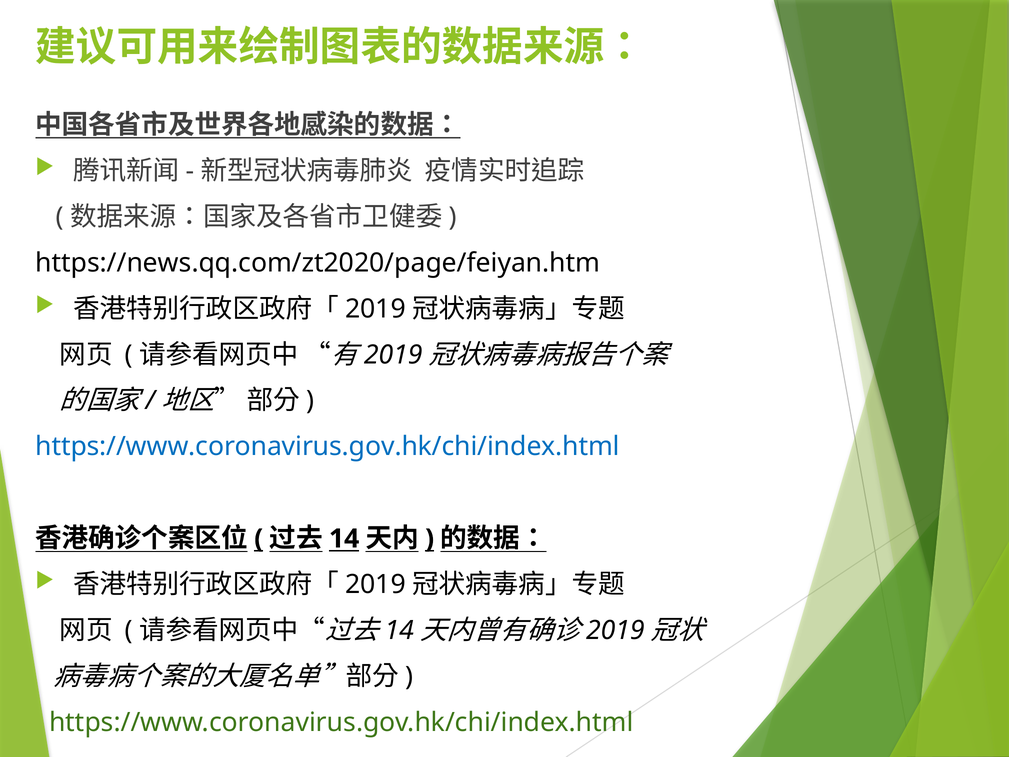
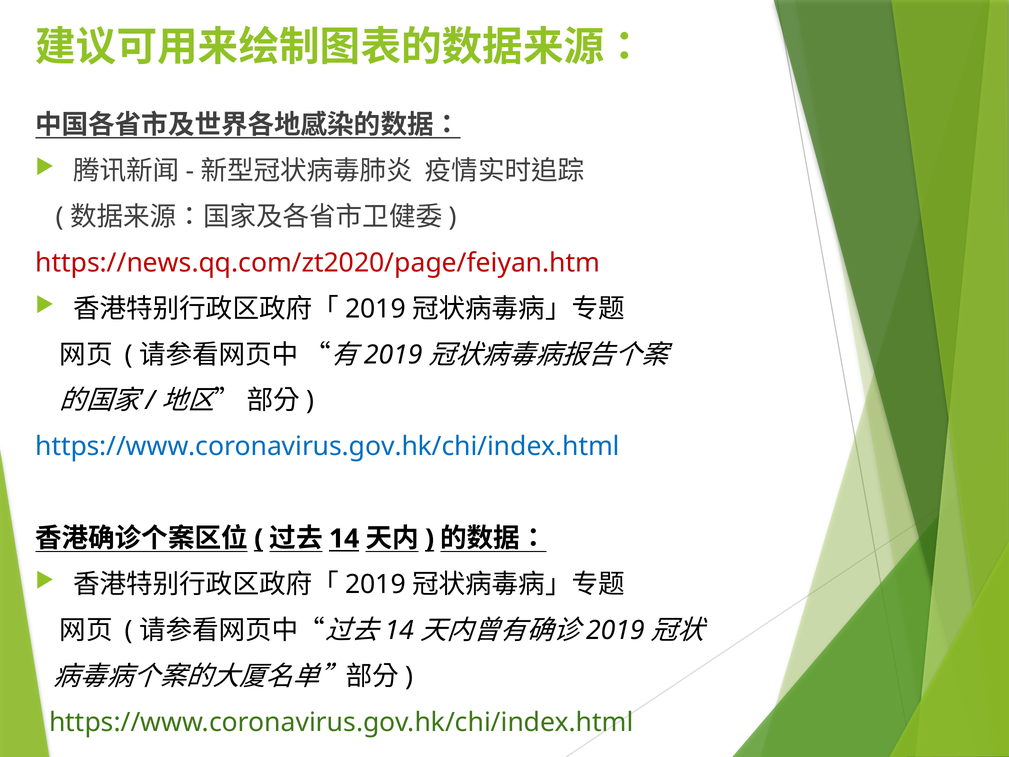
https://news.qq.com/zt2020/page/feiyan.htm colour: black -> red
